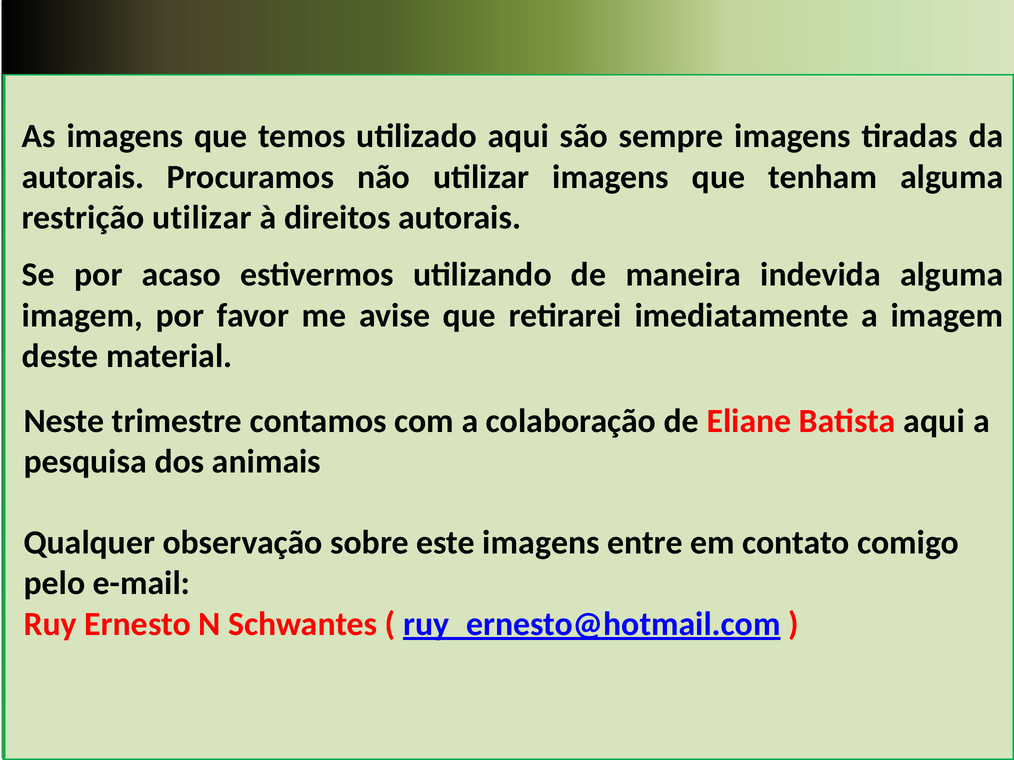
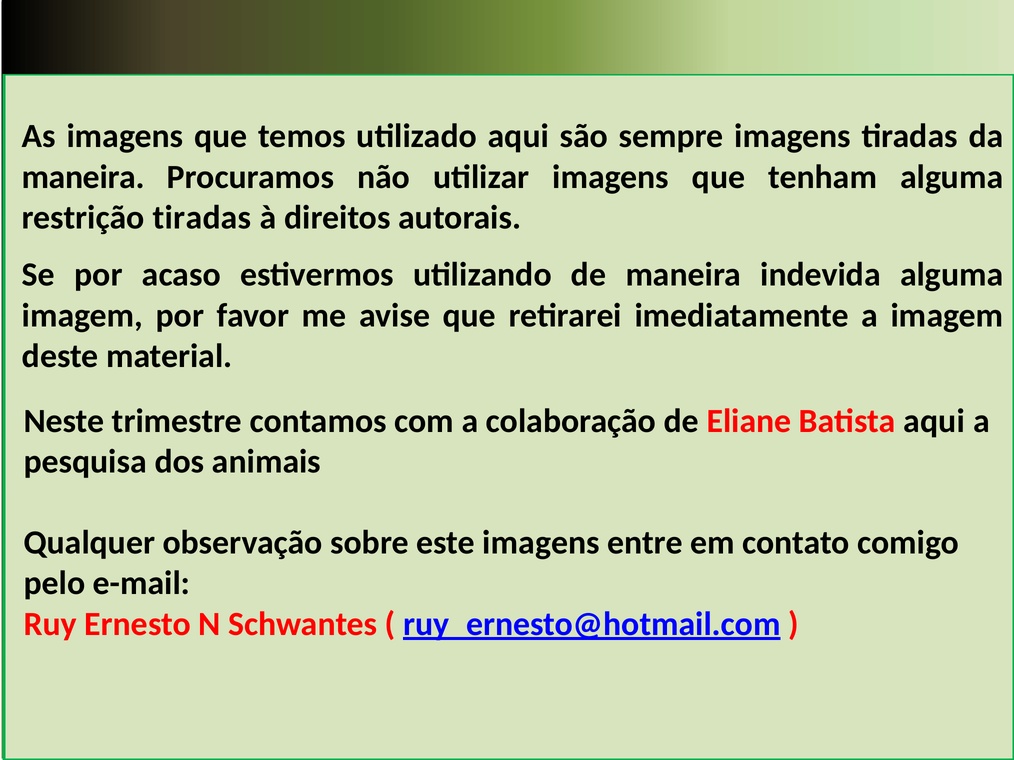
autorais at (83, 177): autorais -> maneira
restrição utilizar: utilizar -> tiradas
